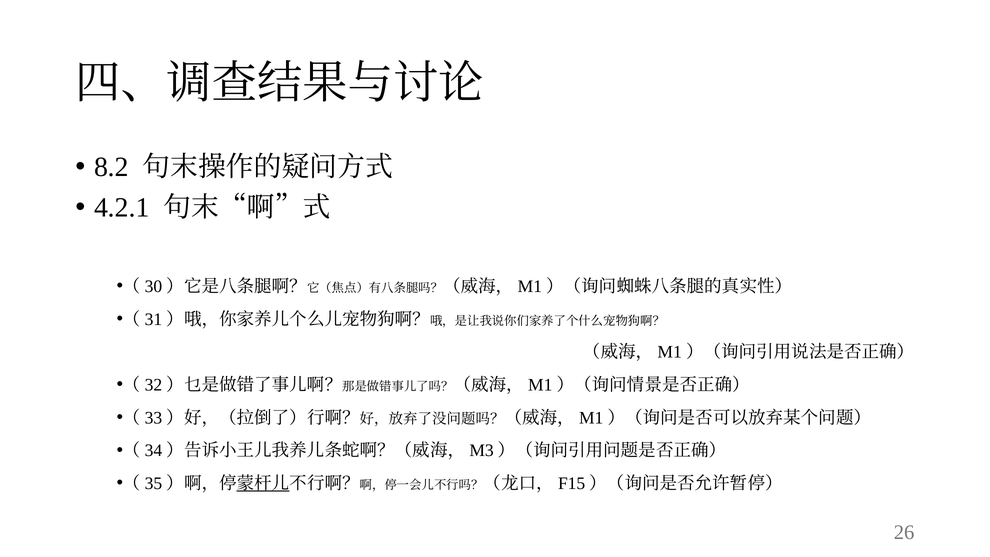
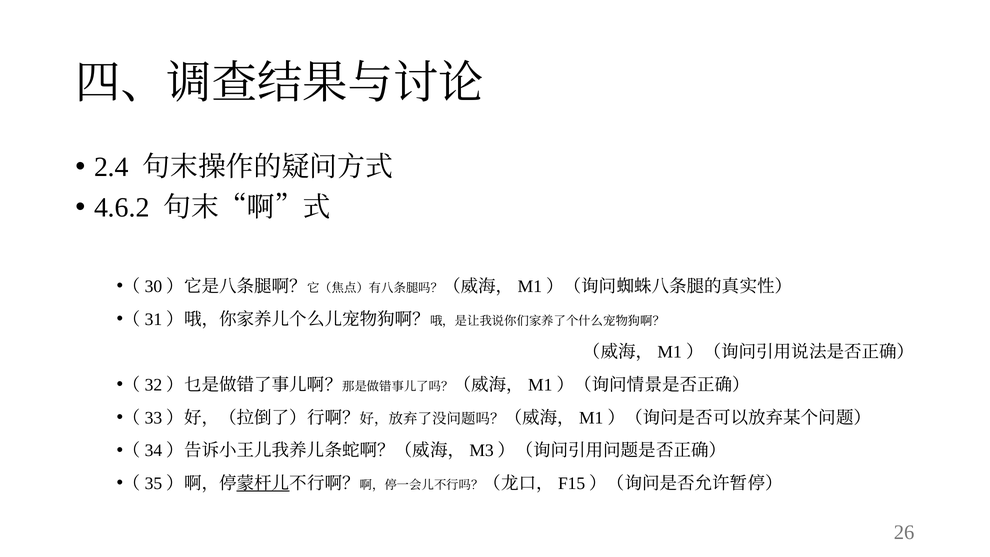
8.2: 8.2 -> 2.4
4.2.1: 4.2.1 -> 4.6.2
